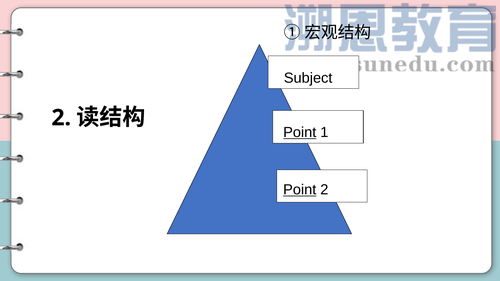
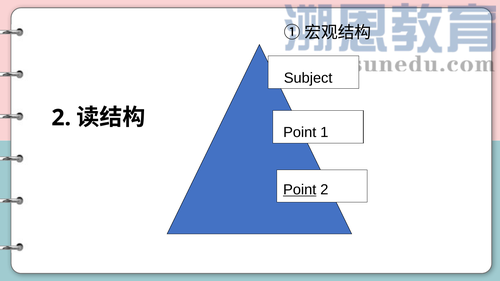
Point at (300, 133) underline: present -> none
